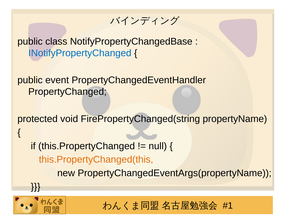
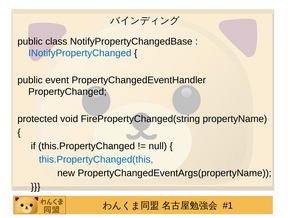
this.PropertyChanged(this colour: orange -> blue
